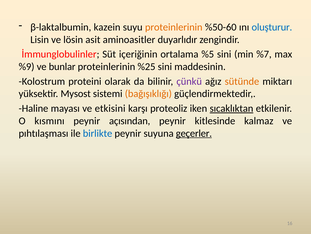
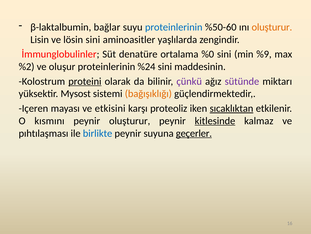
kazein: kazein -> bağlar
proteinlerinin at (174, 27) colour: orange -> blue
oluşturur at (272, 27) colour: blue -> orange
lösin asit: asit -> sini
duyarlıdır: duyarlıdır -> yaşlılarda
içeriğinin: içeriğinin -> denatüre
%5: %5 -> %0
%7: %7 -> %9
%9: %9 -> %2
bunlar: bunlar -> oluşur
%25: %25 -> %24
proteini underline: none -> present
sütünde colour: orange -> purple
Haline: Haline -> Içeren
peynir açısından: açısından -> oluşturur
kitlesinde underline: none -> present
